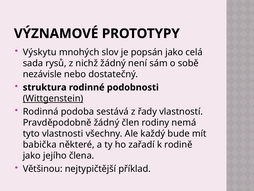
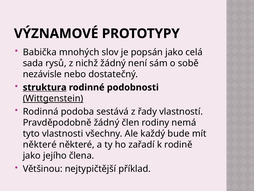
Výskytu: Výskytu -> Babička
struktura underline: none -> present
babička at (40, 144): babička -> některé
